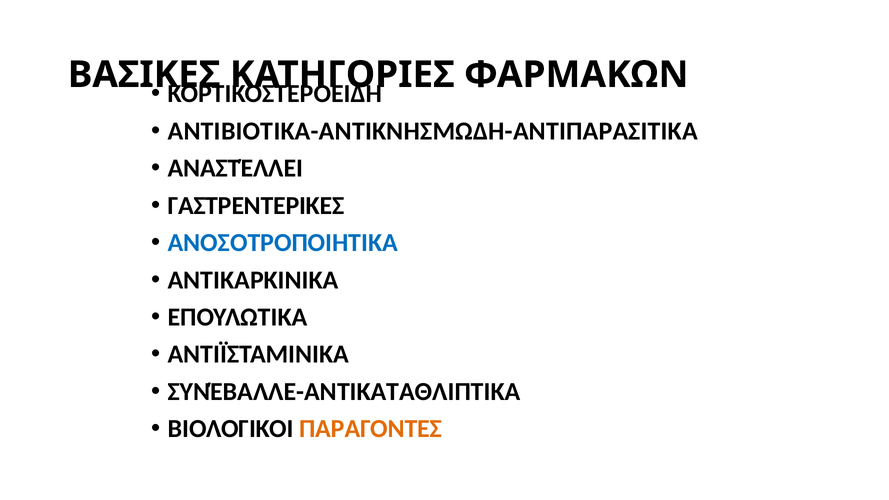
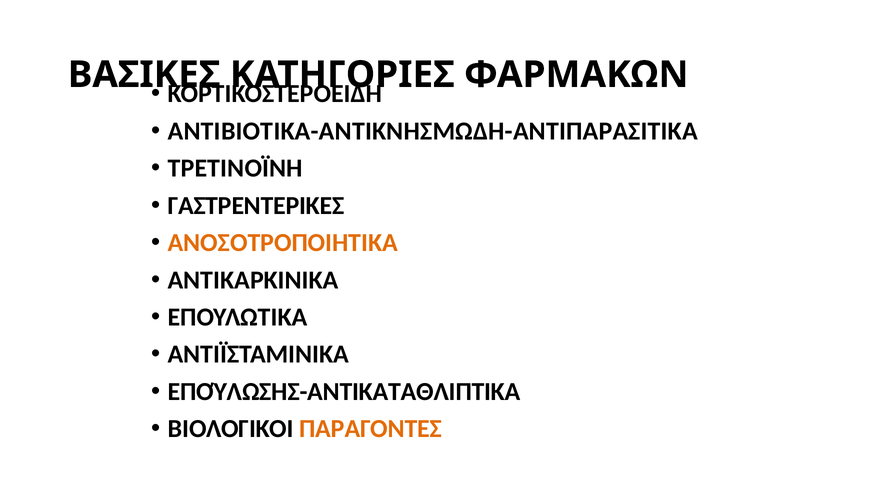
ΑΝΑΣΤΈΛΛΕΙ: ΑΝΑΣΤΈΛΛΕΙ -> ΤΡΕΤΙΝΟΪΝΗ
ΑΝΟΣΟΤΡΟΠΟΙΗΤΙΚΑ colour: blue -> orange
ΣΥΝΈΒΑΛΛΕ-ΑΝΤΙΚΑΤΑΘΛΙΠΤΙΚΑ: ΣΥΝΈΒΑΛΛΕ-ΑΝΤΙΚΑΤΑΘΛΙΠΤΙΚΑ -> ΕΠΟΎΛΩΣΗΣ-ΑΝΤΙΚΑΤΑΘΛΙΠΤΙΚΑ
